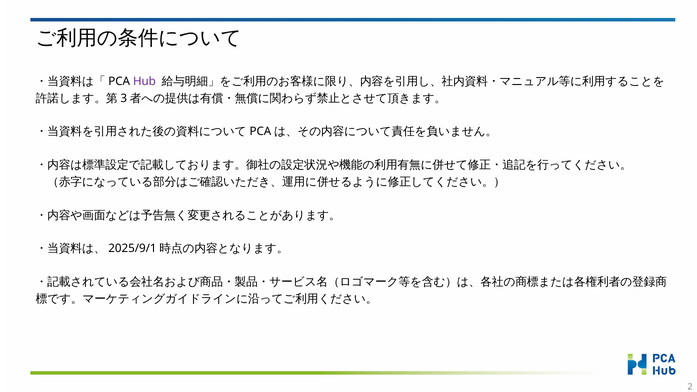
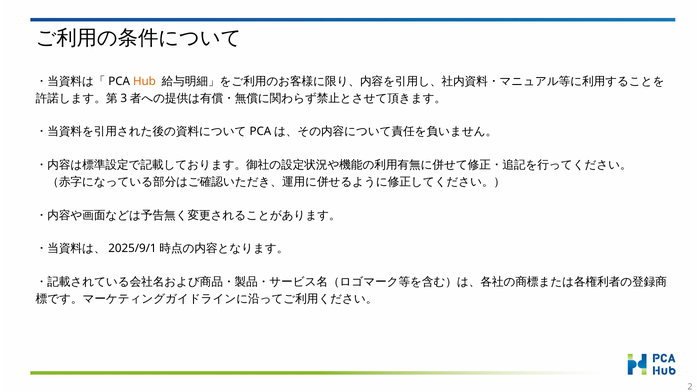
Hub colour: purple -> orange
